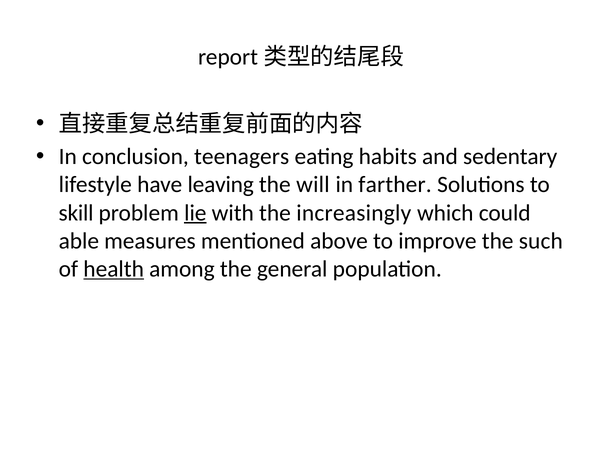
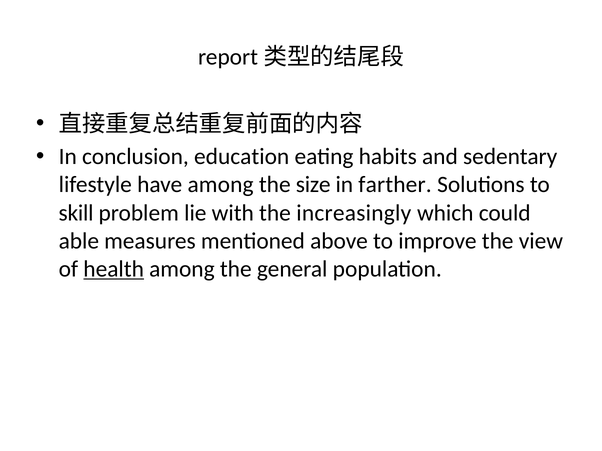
teenagers: teenagers -> education
have leaving: leaving -> among
will: will -> size
lie underline: present -> none
such: such -> view
